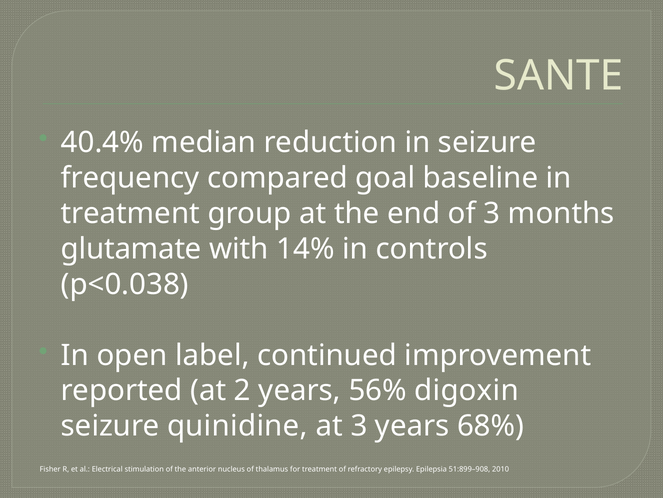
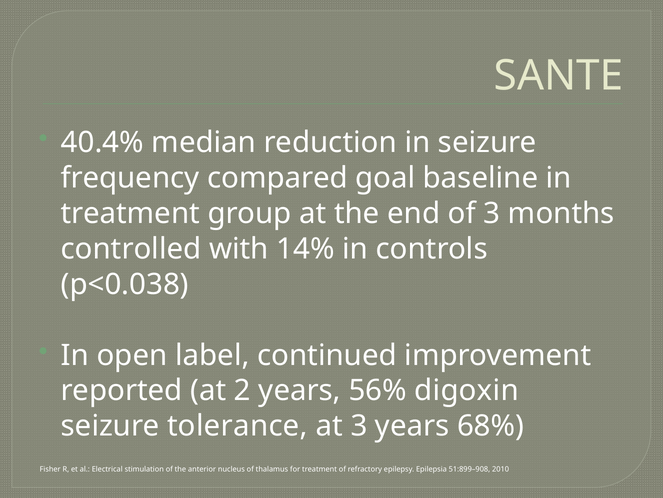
glutamate: glutamate -> controlled
quinidine: quinidine -> tolerance
